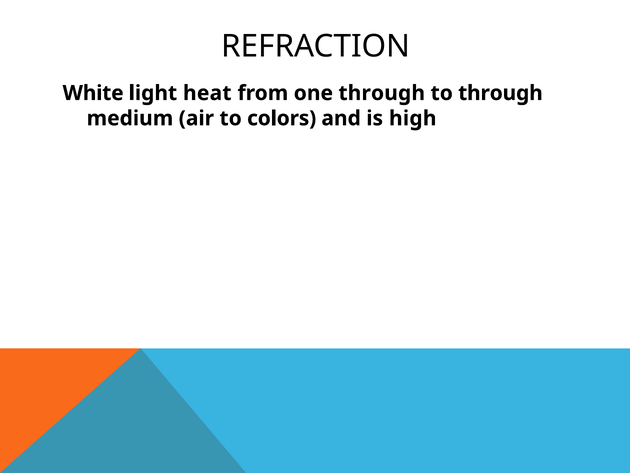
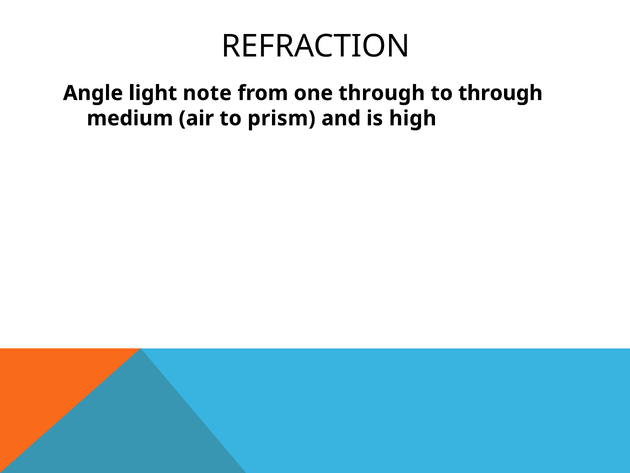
White: White -> Angle
heat: heat -> note
colors: colors -> prism
